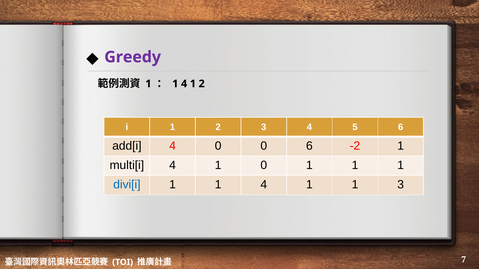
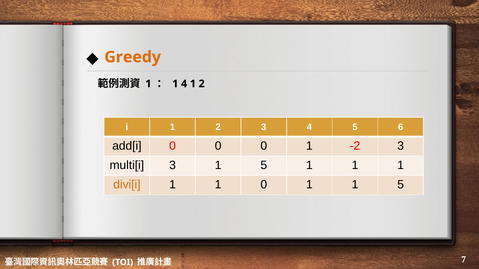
Greedy colour: purple -> orange
add[i 4: 4 -> 0
0 0 6: 6 -> 1
-2 1: 1 -> 3
multi[i 4: 4 -> 3
0 at (264, 166): 0 -> 5
divi[i colour: blue -> orange
1 1 4: 4 -> 0
1 1 3: 3 -> 5
